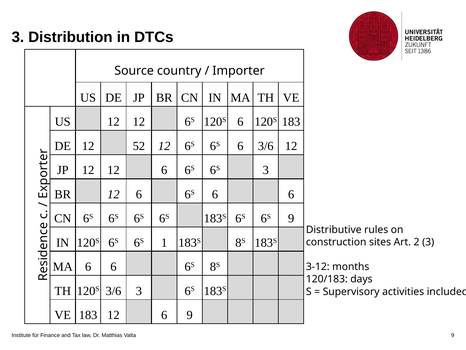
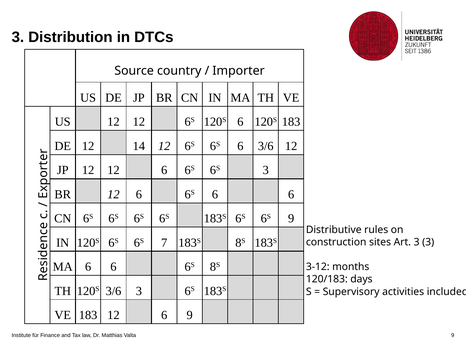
52: 52 -> 14
1: 1 -> 7
Art 2: 2 -> 3
